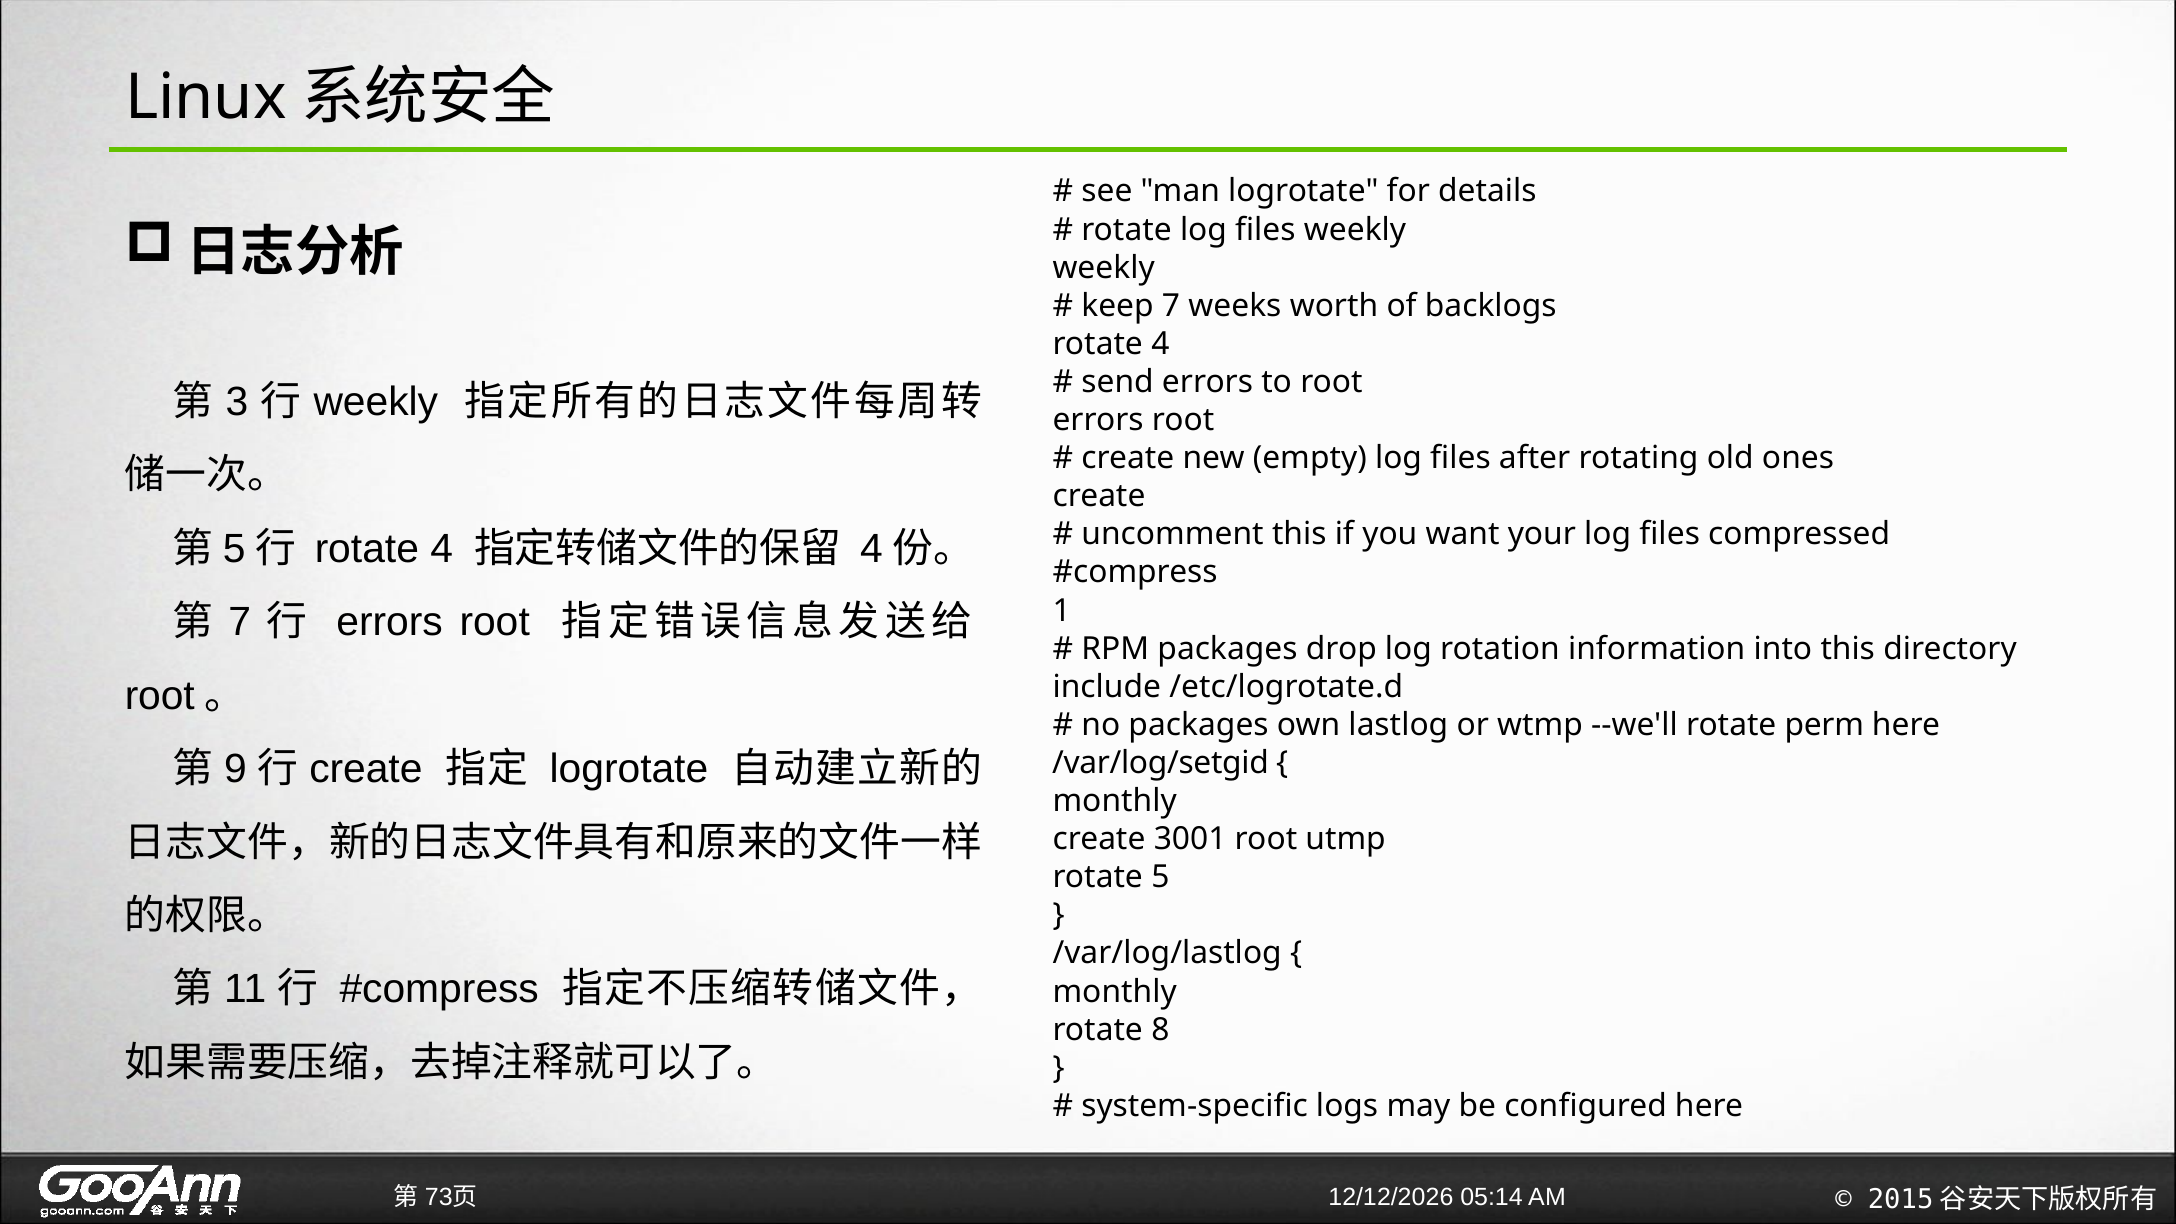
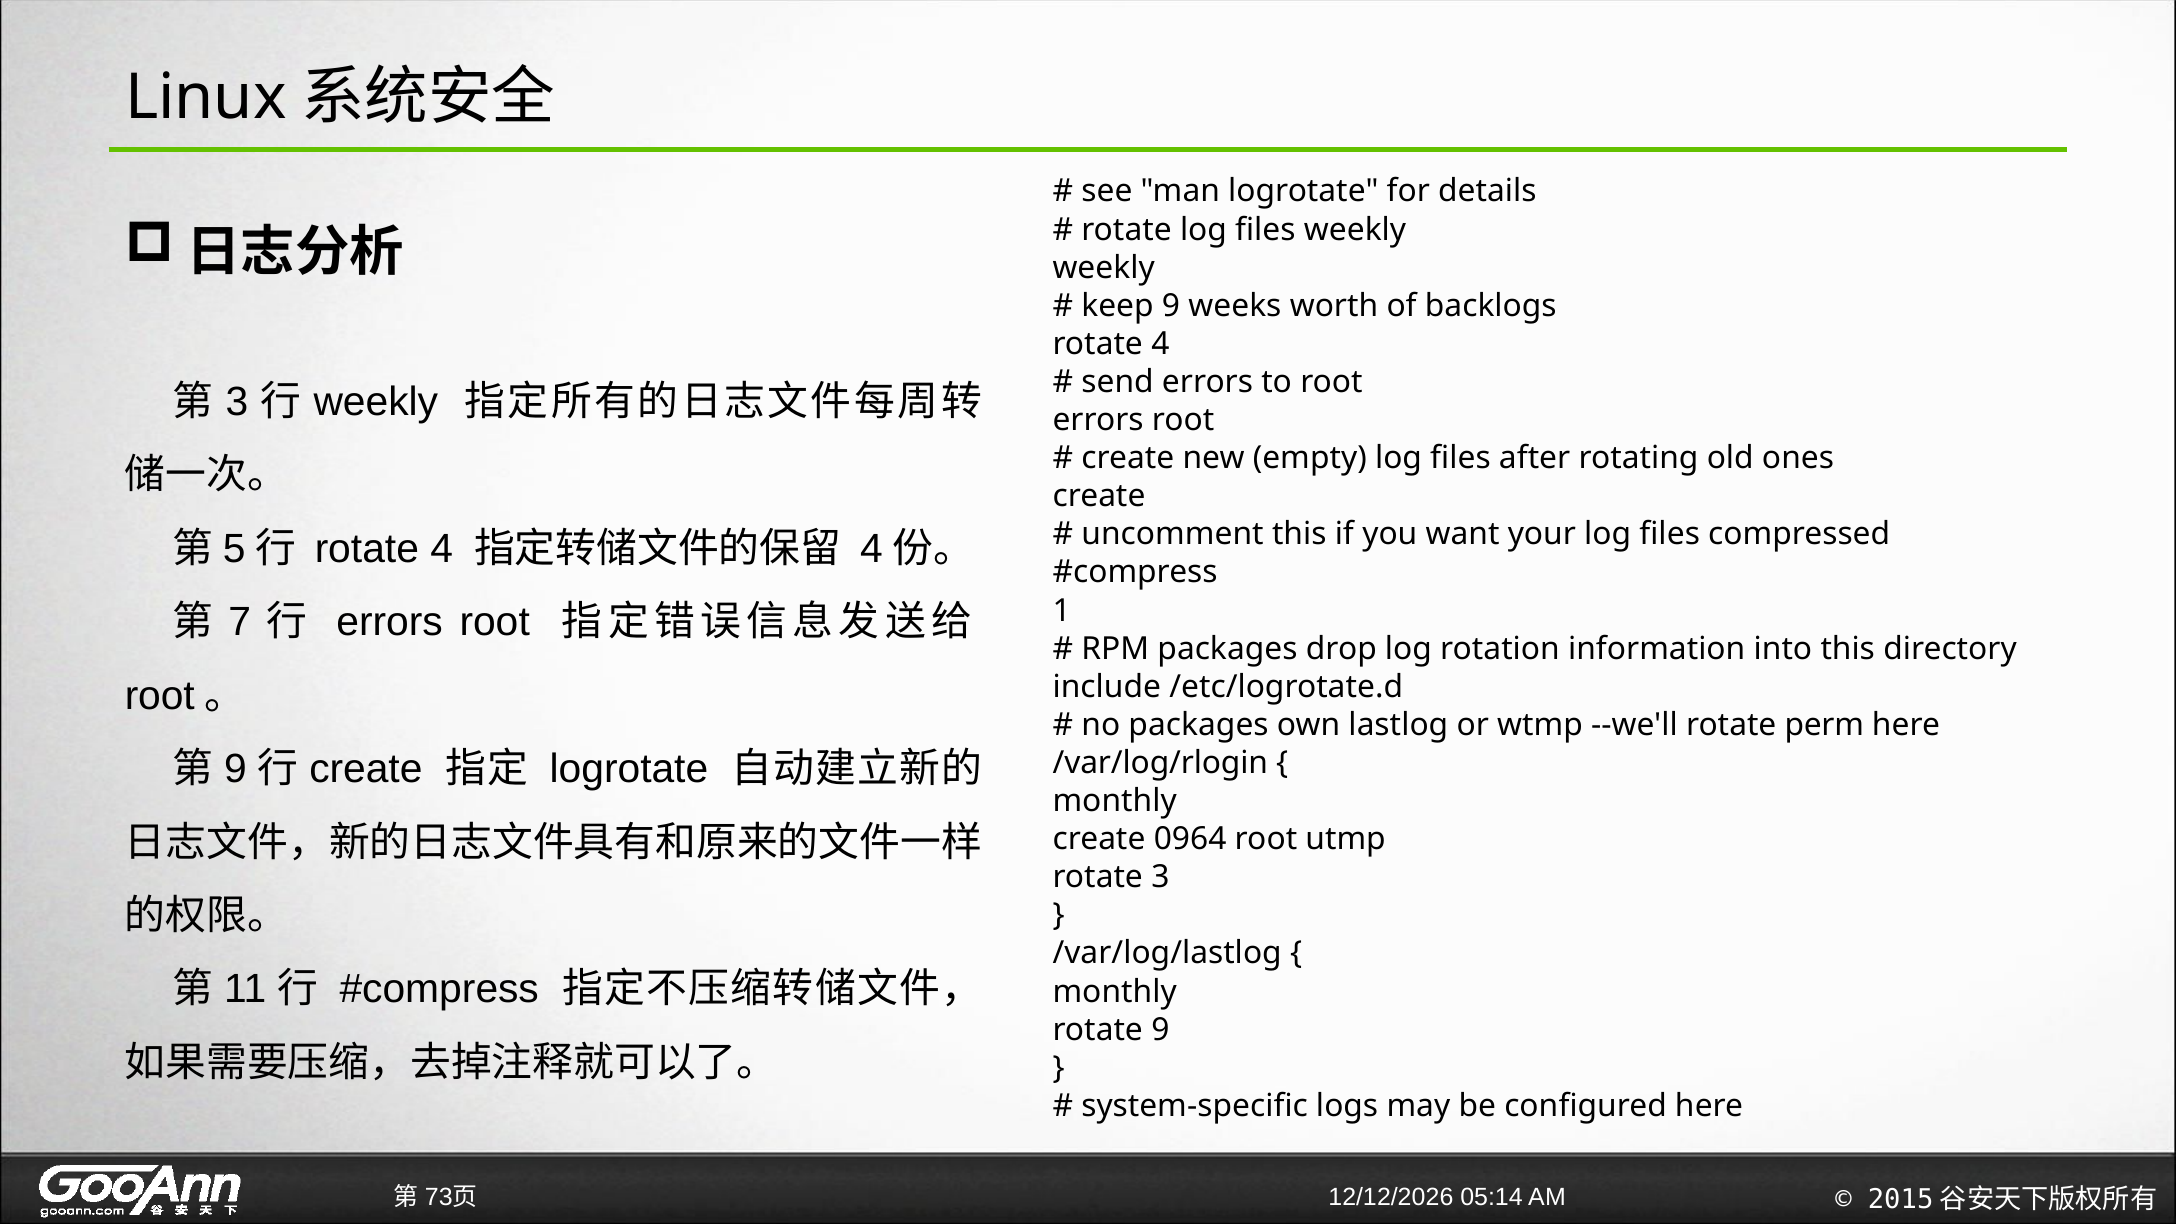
keep 7: 7 -> 9
/var/log/setgid: /var/log/setgid -> /var/log/rlogin
3001: 3001 -> 0964
rotate 5: 5 -> 3
rotate 8: 8 -> 9
